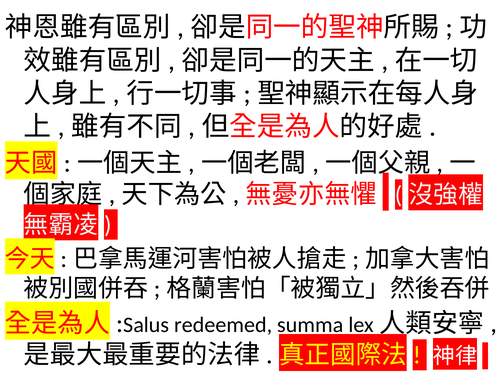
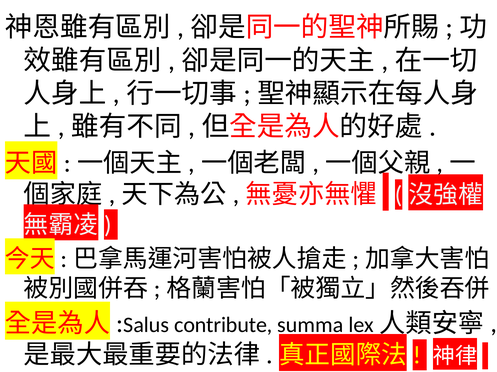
redeemed: redeemed -> contribute
